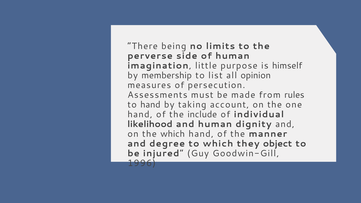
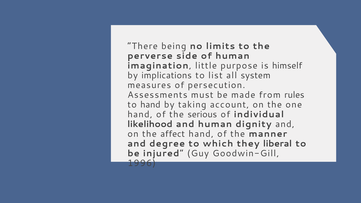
membership: membership -> implications
opinion: opinion -> system
include: include -> serious
the which: which -> affect
object: object -> liberal
